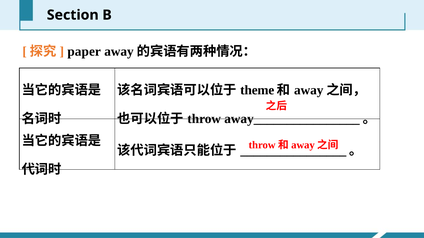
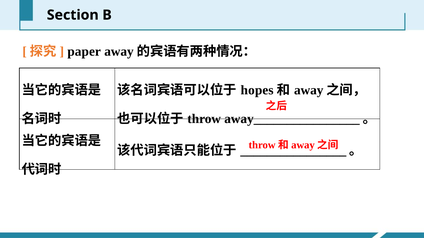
theme: theme -> hopes
